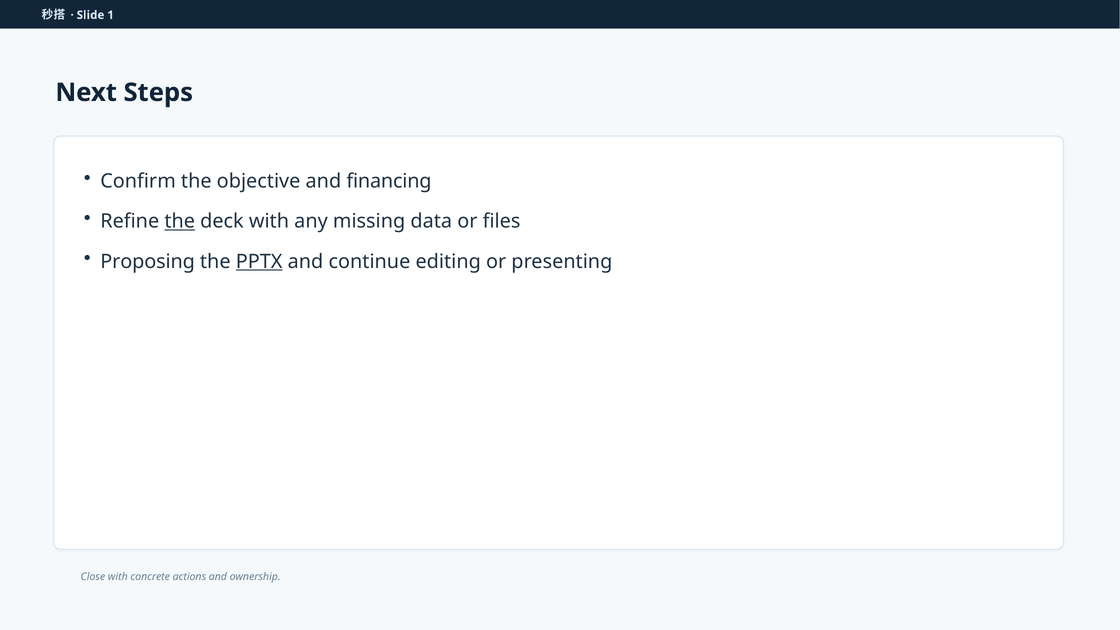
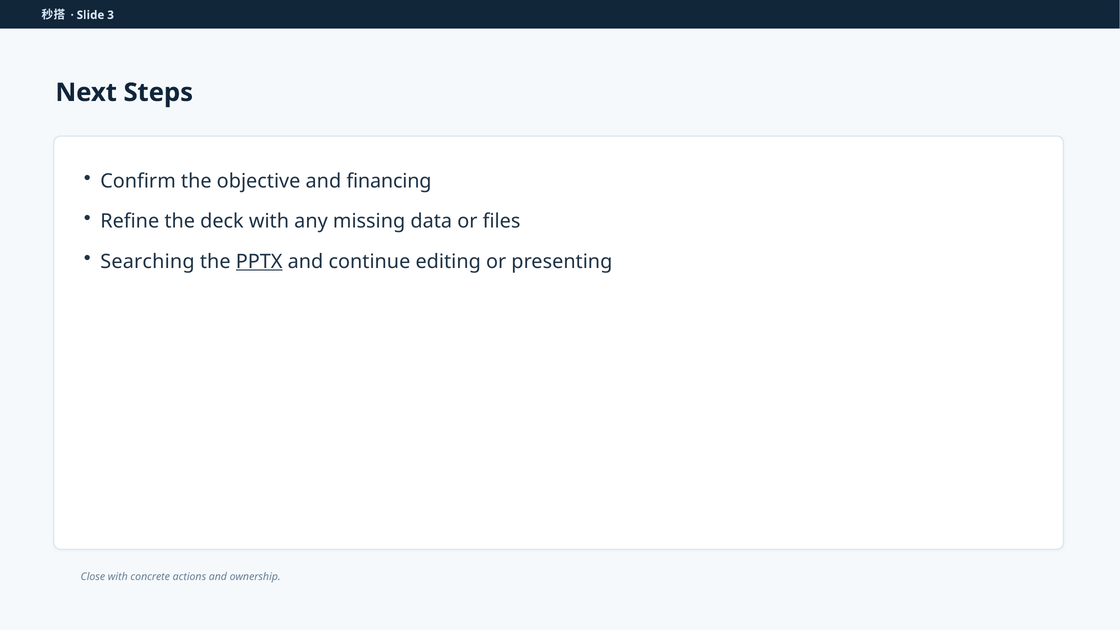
1: 1 -> 3
the at (180, 221) underline: present -> none
Proposing: Proposing -> Searching
